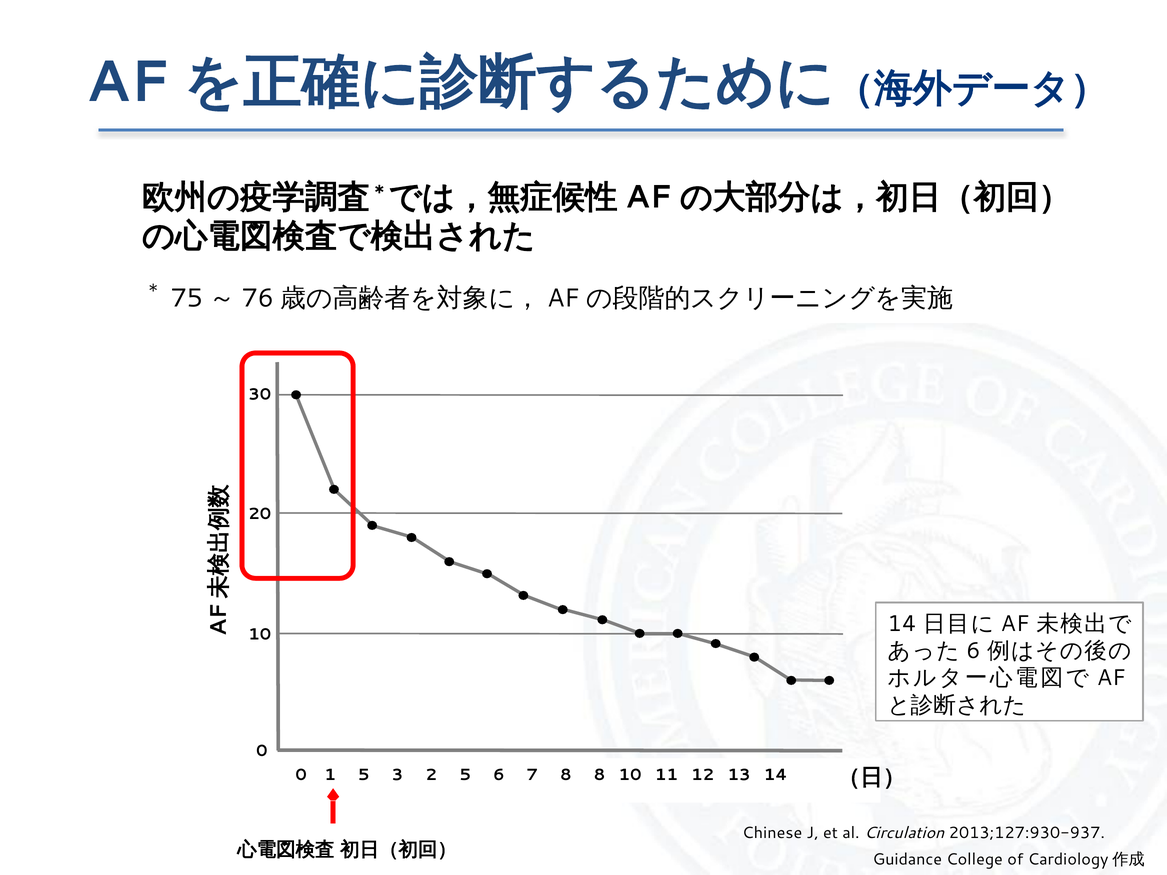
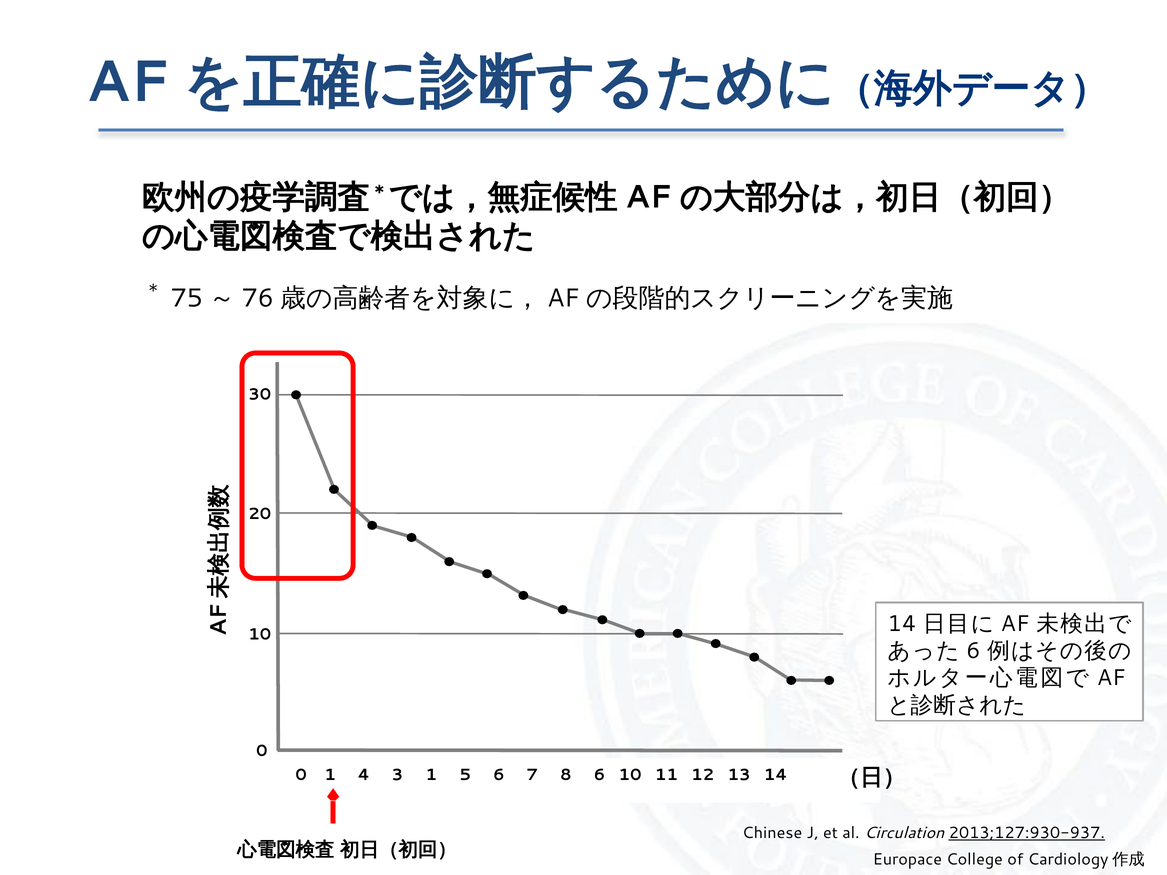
1 5: 5 -> 4
3 2: 2 -> 1
8 8: 8 -> 6
2013;127:930-937 underline: none -> present
Guidance: Guidance -> Europace
